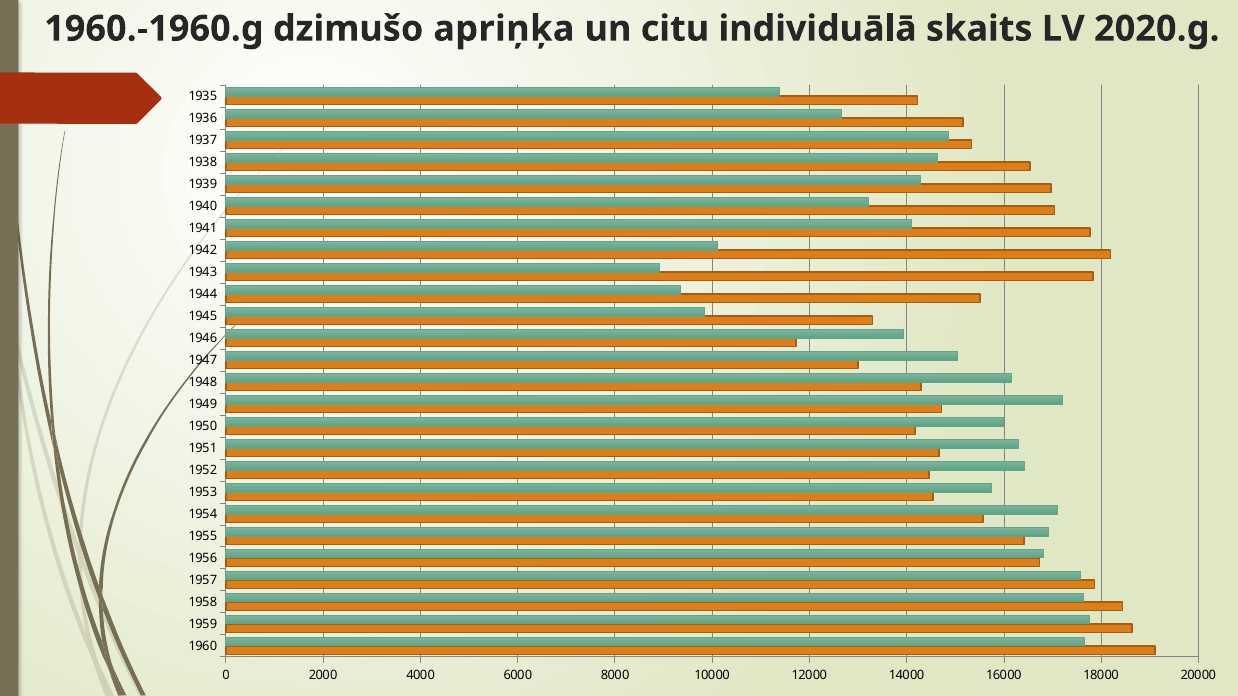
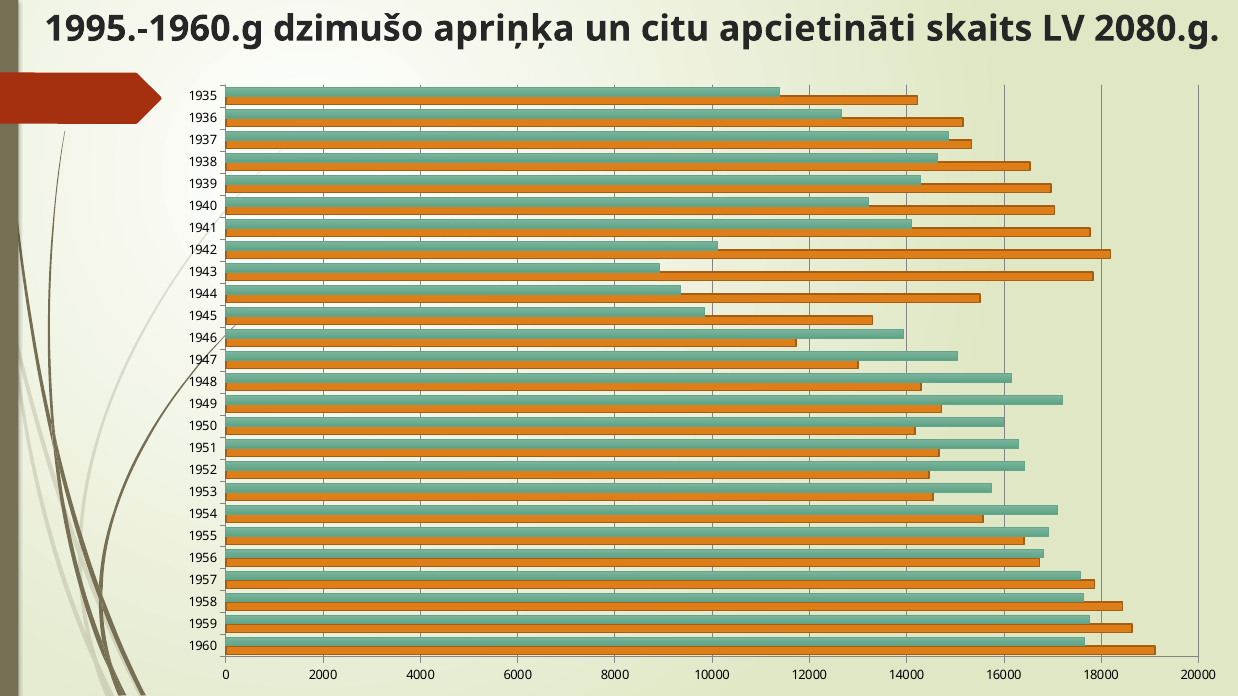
1960.-1960.g: 1960.-1960.g -> 1995.-1960.g
individuālā: individuālā -> apcietināti
2020.g: 2020.g -> 2080.g
